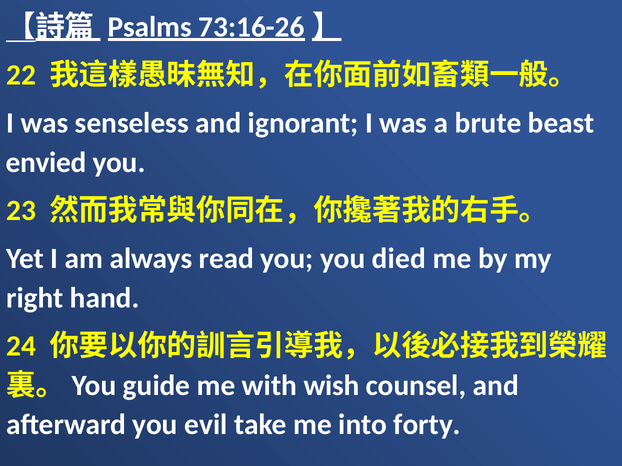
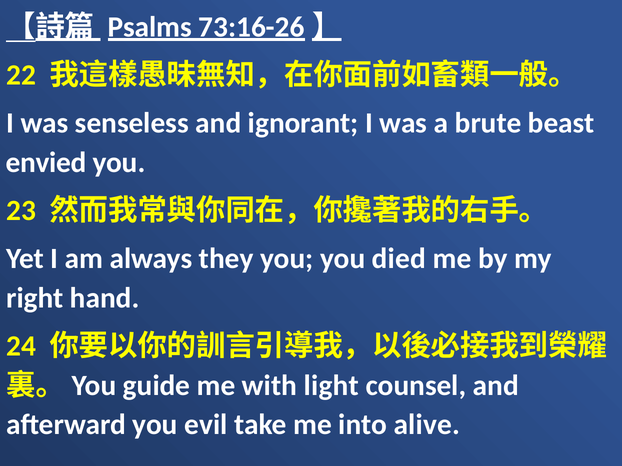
read: read -> they
wish: wish -> light
forty: forty -> alive
